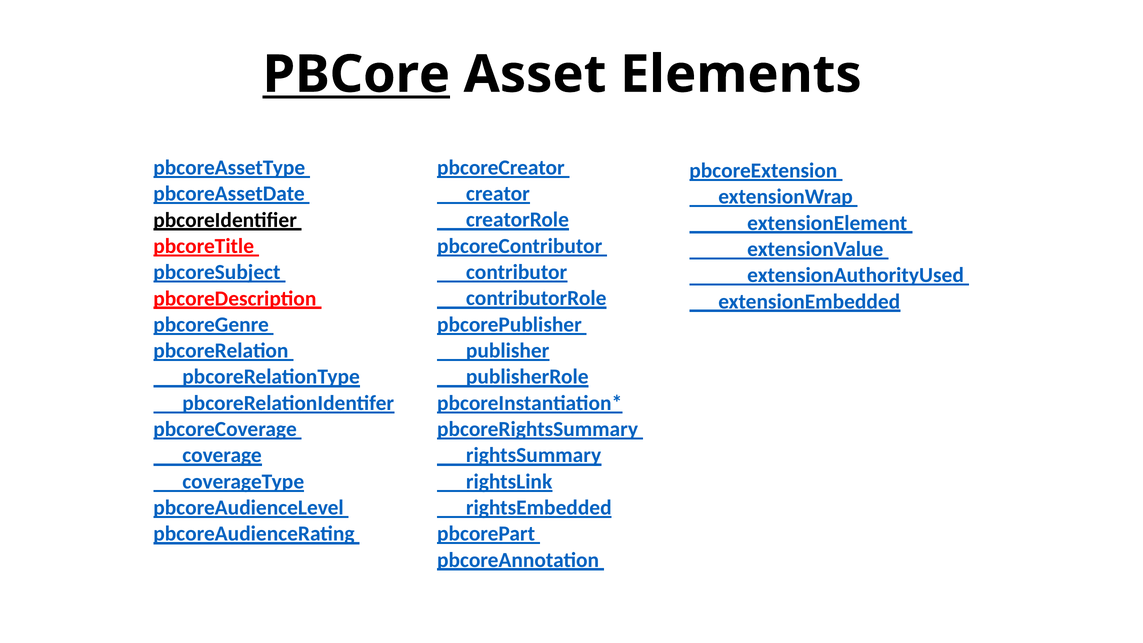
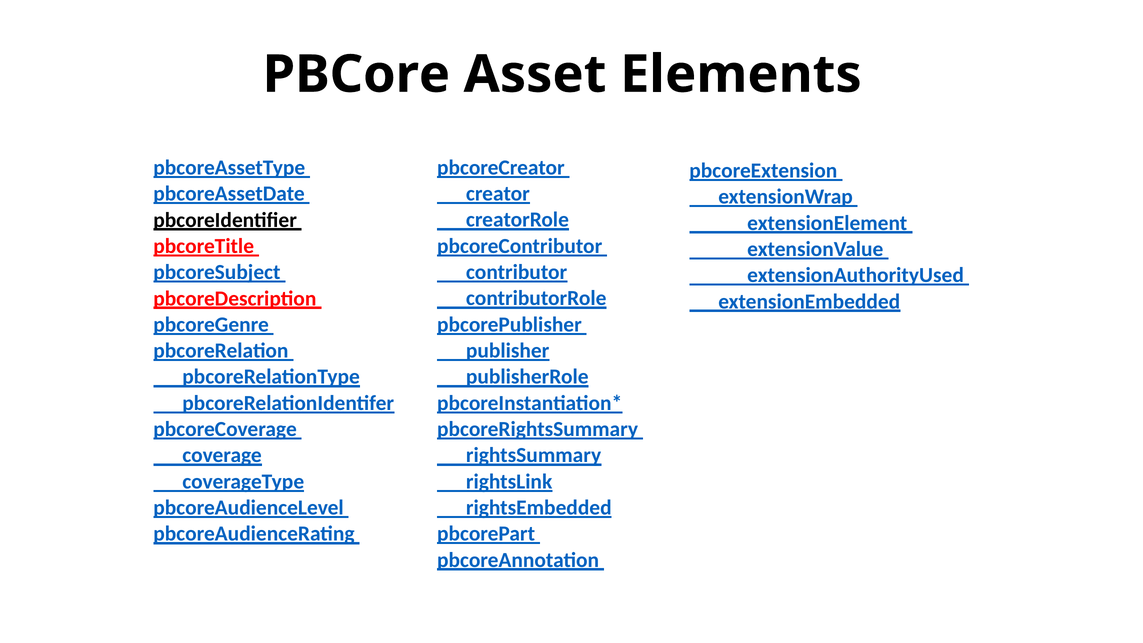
PBCore underline: present -> none
